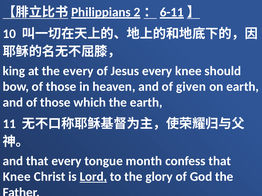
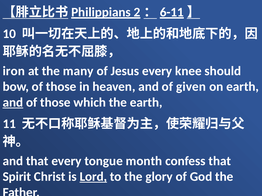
king: king -> iron
the every: every -> many
and at (13, 103) underline: none -> present
Knee at (17, 177): Knee -> Spirit
